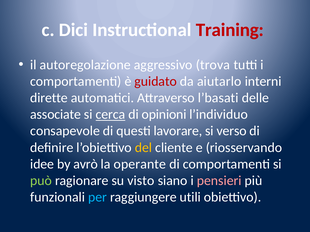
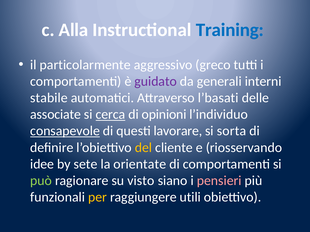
Dici: Dici -> Alla
Training colour: red -> blue
autoregolazione: autoregolazione -> particolarmente
trova: trova -> greco
guidato colour: red -> purple
aiutarlo: aiutarlo -> generali
dirette: dirette -> stabile
consapevole underline: none -> present
verso: verso -> sorta
avrò: avrò -> sete
operante: operante -> orientate
per colour: light blue -> yellow
